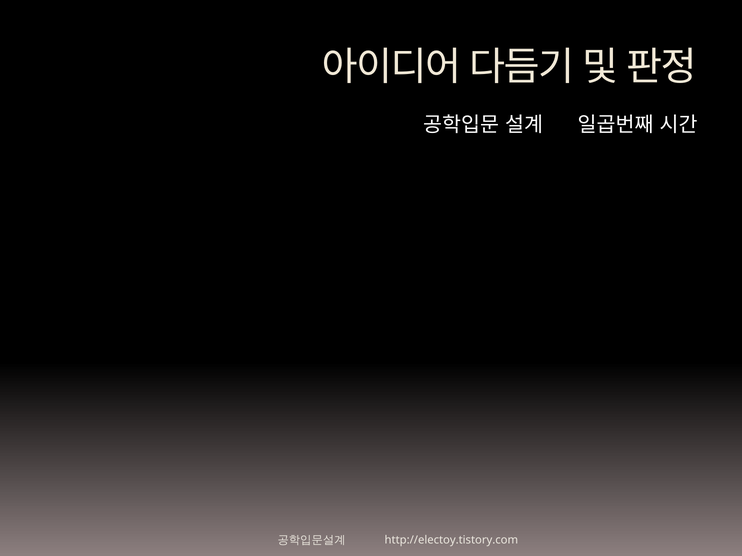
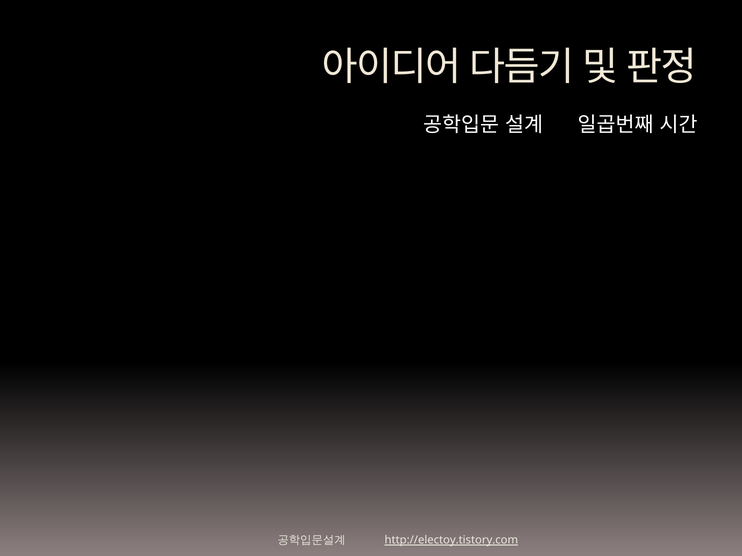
http://electoy.tistory.com underline: none -> present
